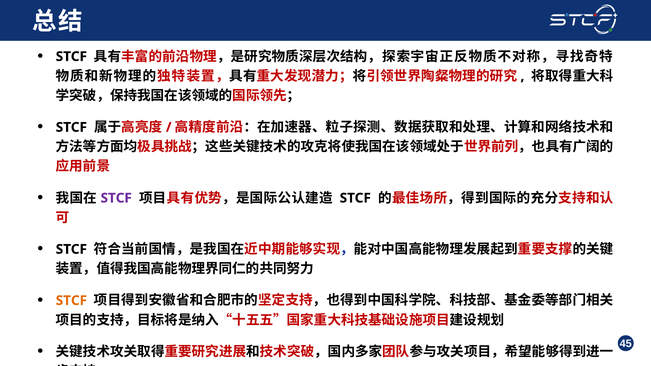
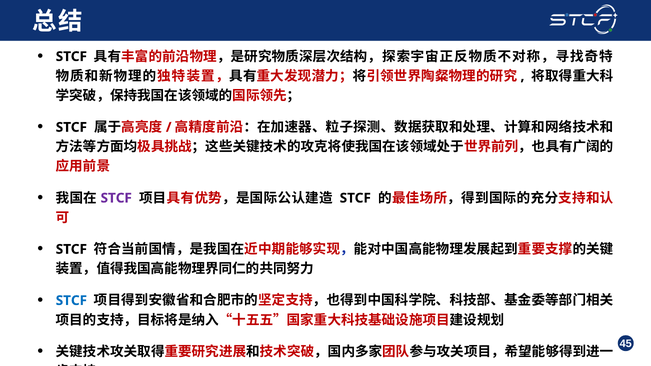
STCF at (71, 301) colour: orange -> blue
